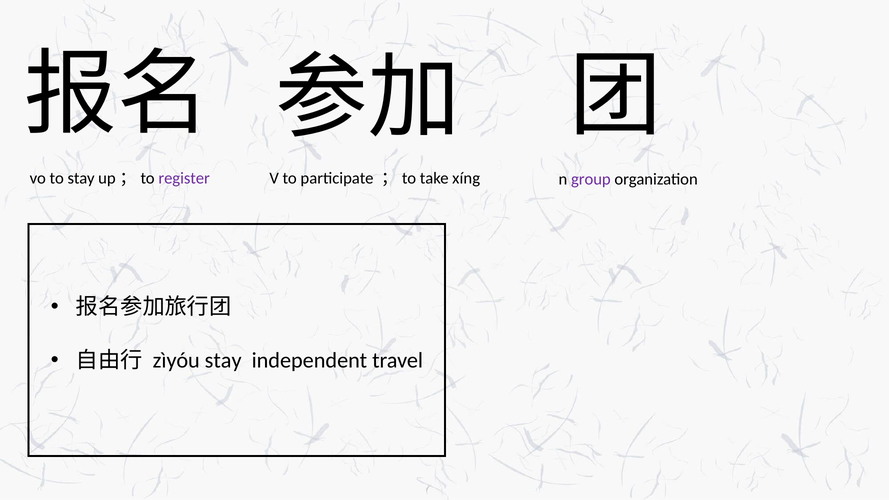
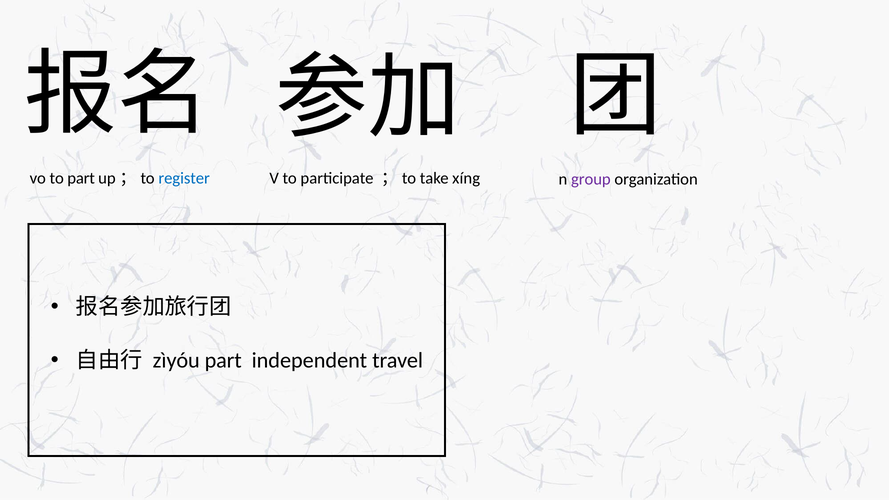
to stay: stay -> part
register colour: purple -> blue
zìyóu stay: stay -> part
